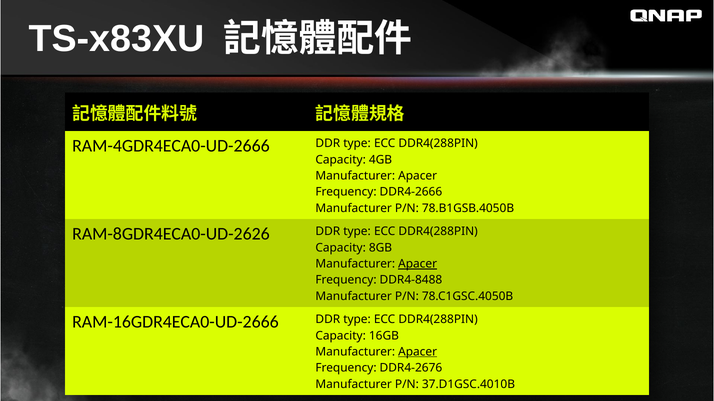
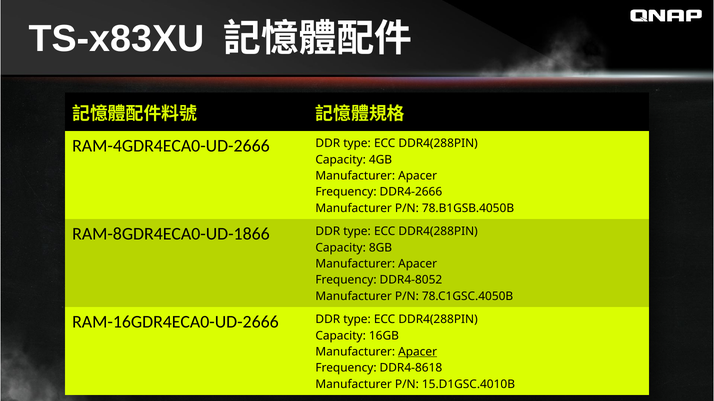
RAM-8GDR4ECA0-UD-2626: RAM-8GDR4ECA0-UD-2626 -> RAM-8GDR4ECA0-UD-1866
Apacer at (418, 264) underline: present -> none
DDR4-8488: DDR4-8488 -> DDR4-8052
DDR4-2676: DDR4-2676 -> DDR4-8618
37.D1GSC.4010B: 37.D1GSC.4010B -> 15.D1GSC.4010B
